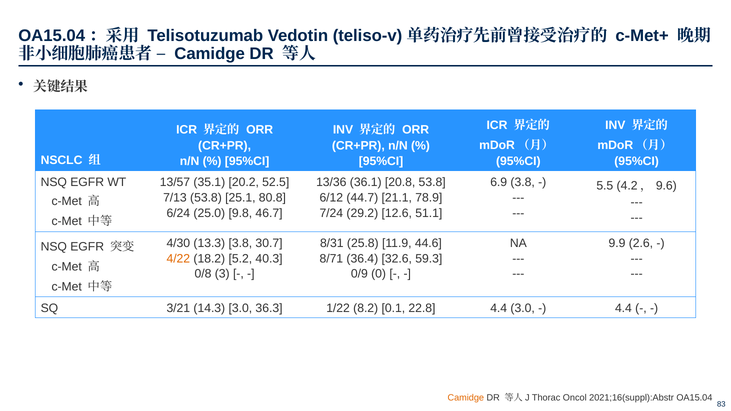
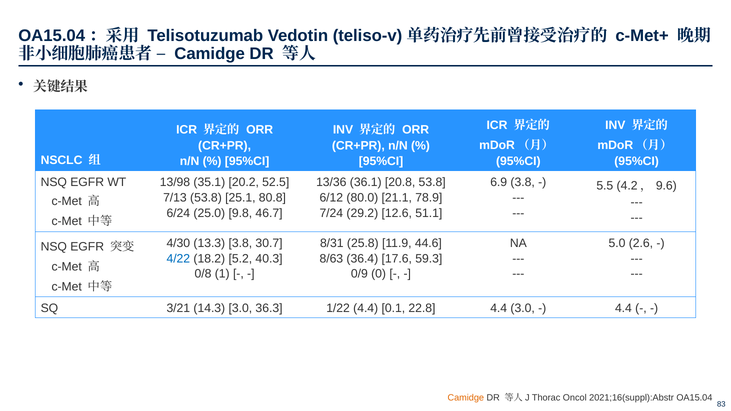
13/57: 13/57 -> 13/98
44.7: 44.7 -> 80.0
9.9: 9.9 -> 5.0
4/22 colour: orange -> blue
8/71: 8/71 -> 8/63
32.6: 32.6 -> 17.6
3: 3 -> 1
1/22 8.2: 8.2 -> 4.4
